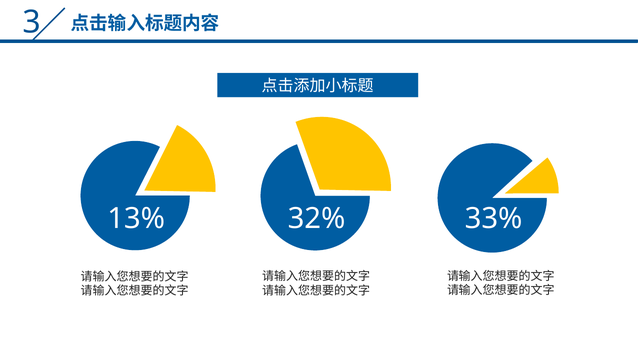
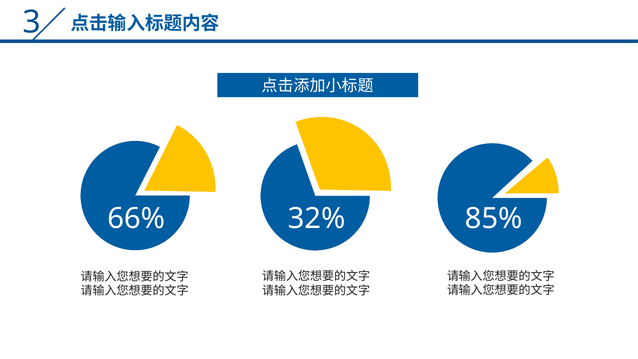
13%: 13% -> 66%
33%: 33% -> 85%
